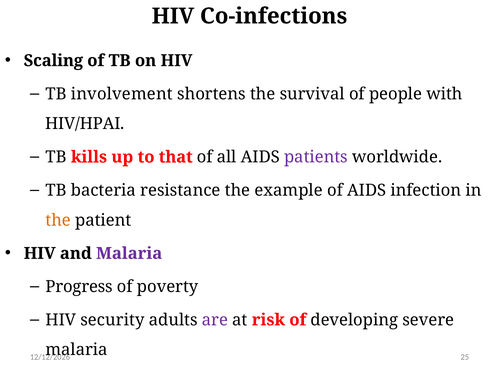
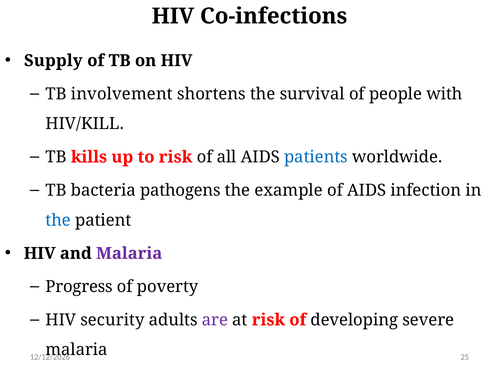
Scaling: Scaling -> Supply
HIV/HPAI: HIV/HPAI -> HIV/KILL
to that: that -> risk
patients colour: purple -> blue
resistance: resistance -> pathogens
the at (58, 220) colour: orange -> blue
